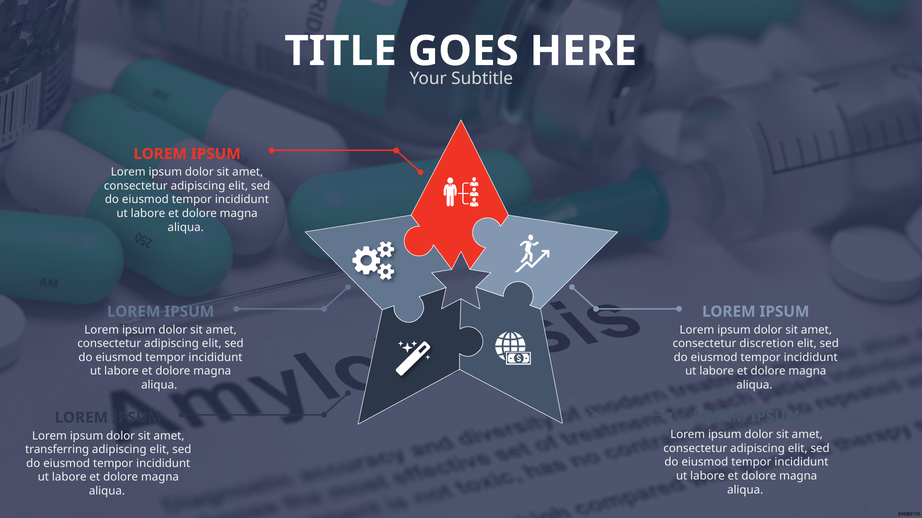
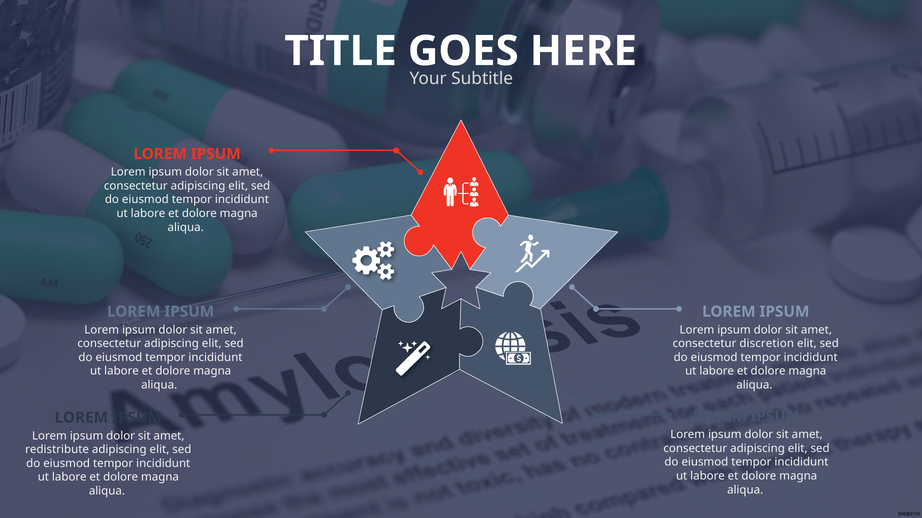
transferring: transferring -> redistribute
